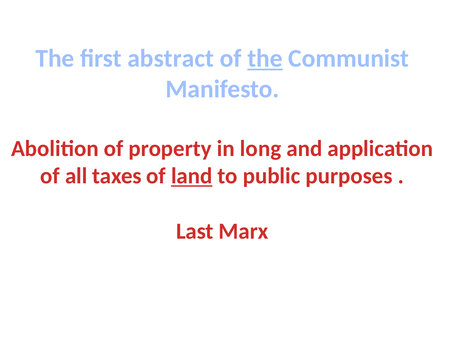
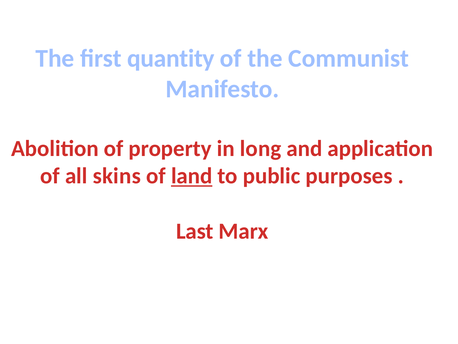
abstract: abstract -> quantity
the at (265, 58) underline: present -> none
taxes: taxes -> skins
